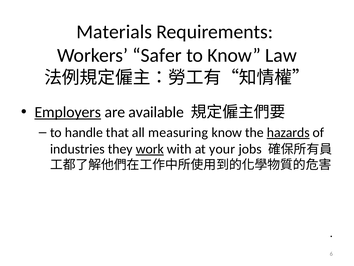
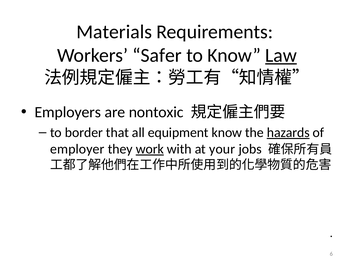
Law underline: none -> present
Employers underline: present -> none
available: available -> nontoxic
handle: handle -> border
measuring: measuring -> equipment
industries: industries -> employer
